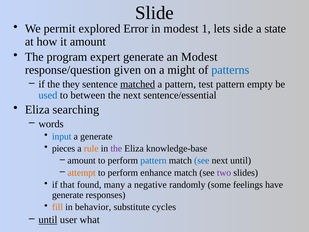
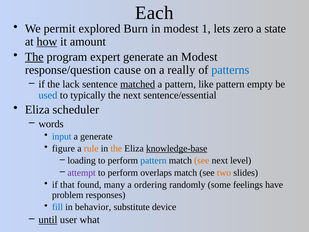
Slide: Slide -> Each
Error: Error -> Burn
side: side -> zero
how underline: none -> present
The at (34, 57) underline: none -> present
given: given -> cause
might: might -> really
they: they -> lack
test: test -> like
between: between -> typically
searching: searching -> scheduler
pieces: pieces -> figure
the at (116, 148) colour: purple -> orange
knowledge-base underline: none -> present
amount at (82, 160): amount -> loading
see at (202, 160) colour: blue -> orange
next until: until -> level
attempt colour: orange -> purple
enhance: enhance -> overlaps
two colour: purple -> orange
negative: negative -> ordering
generate at (68, 195): generate -> problem
fill colour: orange -> blue
cycles: cycles -> device
